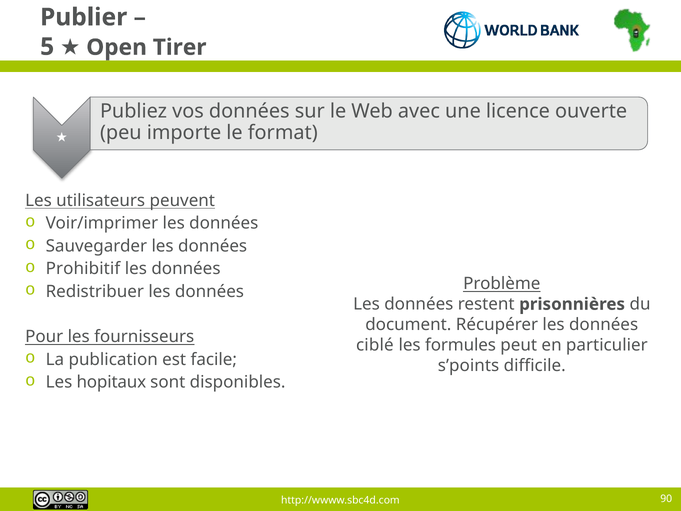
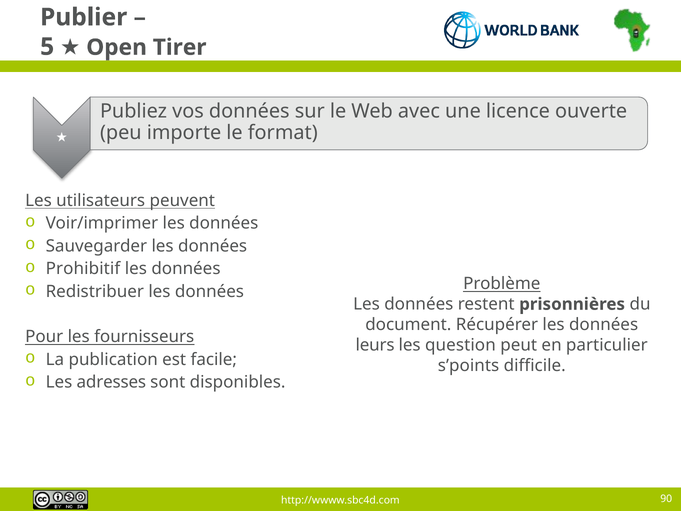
ciblé: ciblé -> leurs
formules: formules -> question
hopitaux: hopitaux -> adresses
